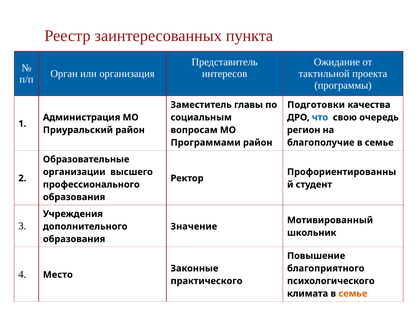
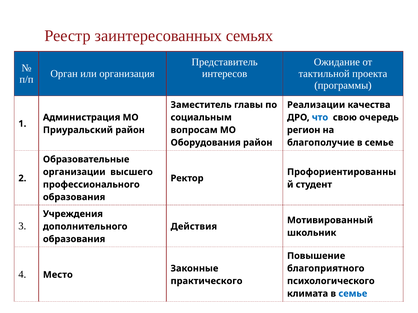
пункта: пункта -> семьях
Подготовки: Подготовки -> Реализации
Программами: Программами -> Оборудования
Значение: Значение -> Действия
семье at (353, 294) colour: orange -> blue
